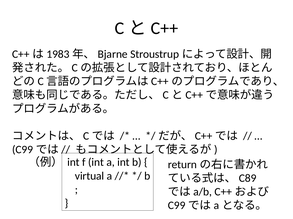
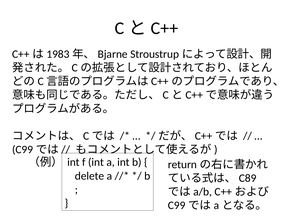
virtual: virtual -> delete
